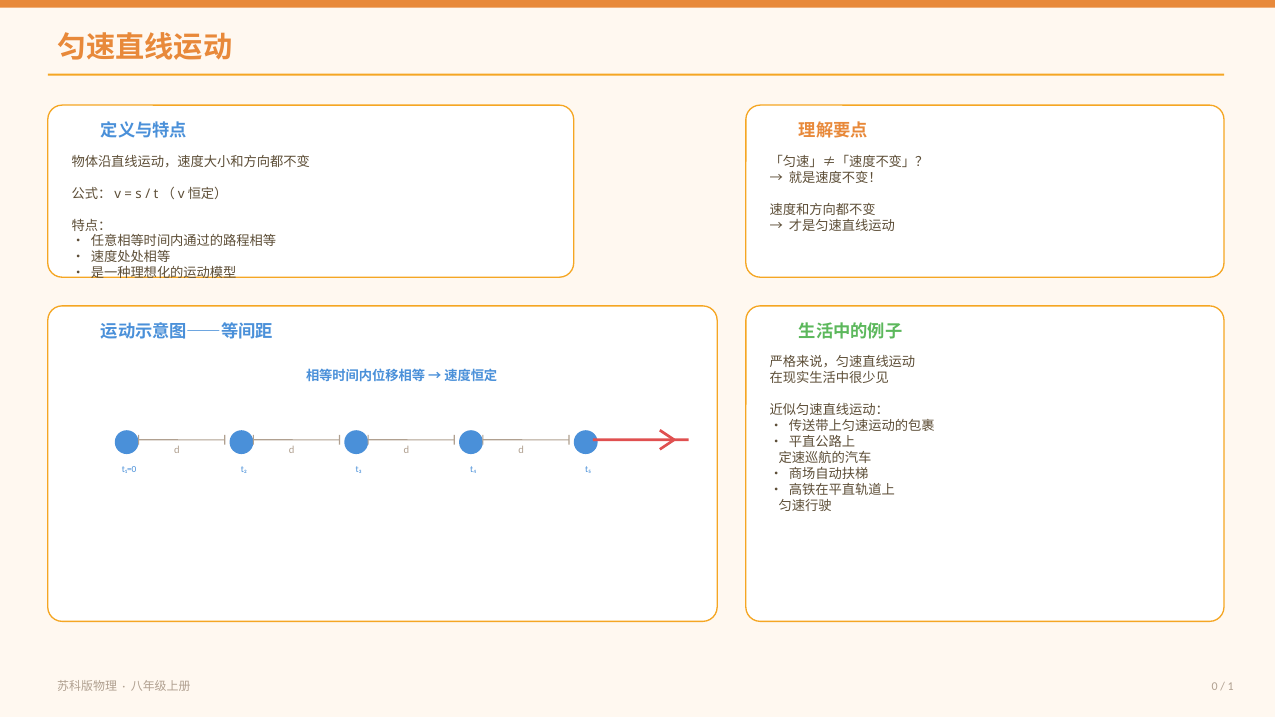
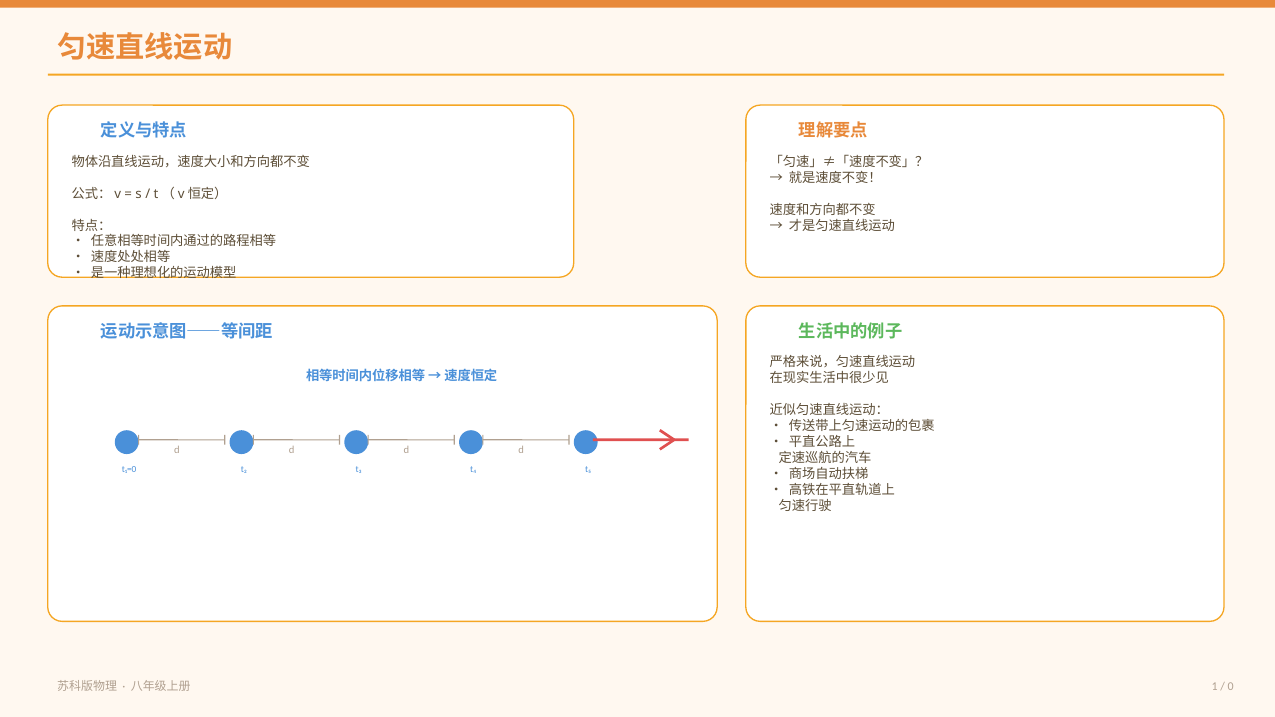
0: 0 -> 1
1: 1 -> 0
